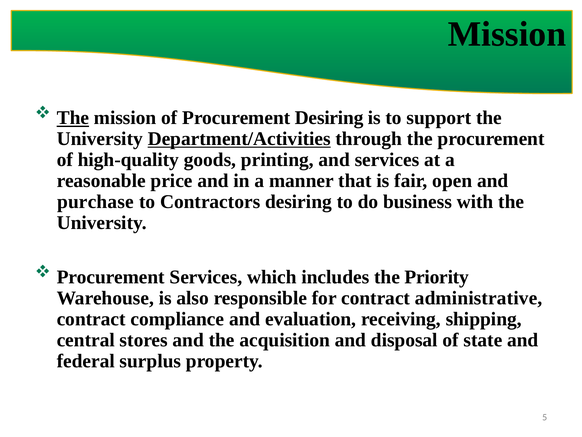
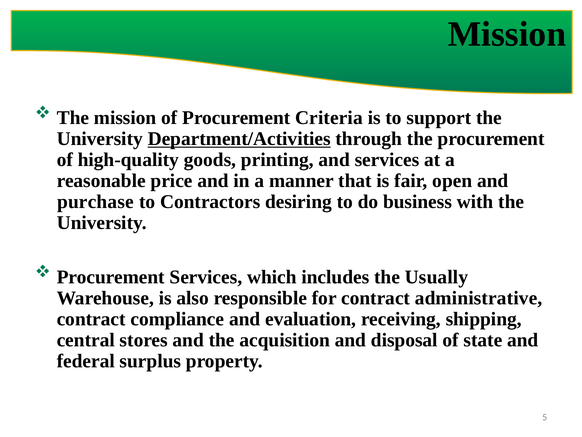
The at (73, 118) underline: present -> none
Procurement Desiring: Desiring -> Criteria
Priority: Priority -> Usually
